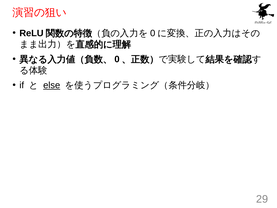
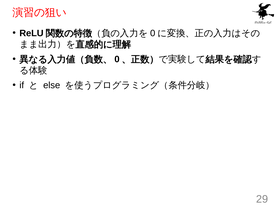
else underline: present -> none
